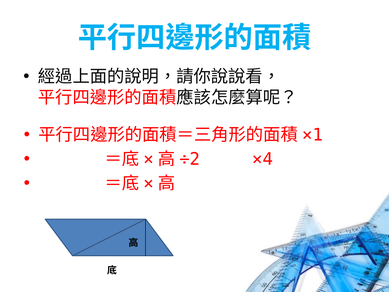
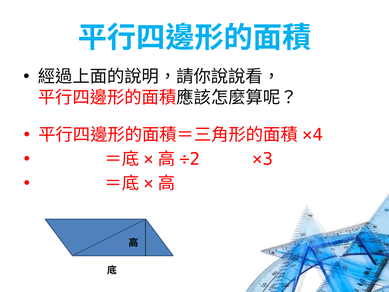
×1: ×1 -> ×4
×4: ×4 -> ×3
